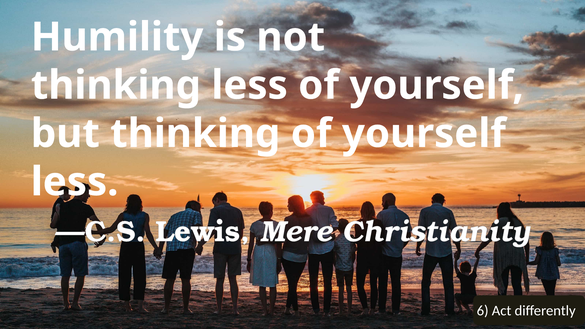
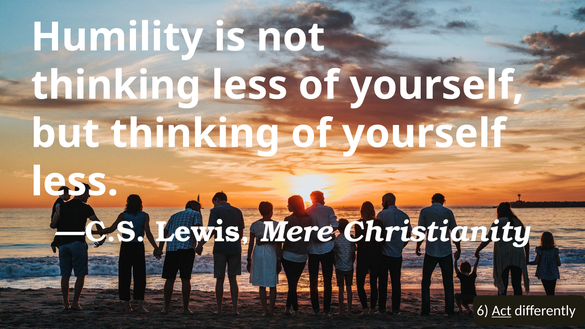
Act underline: none -> present
